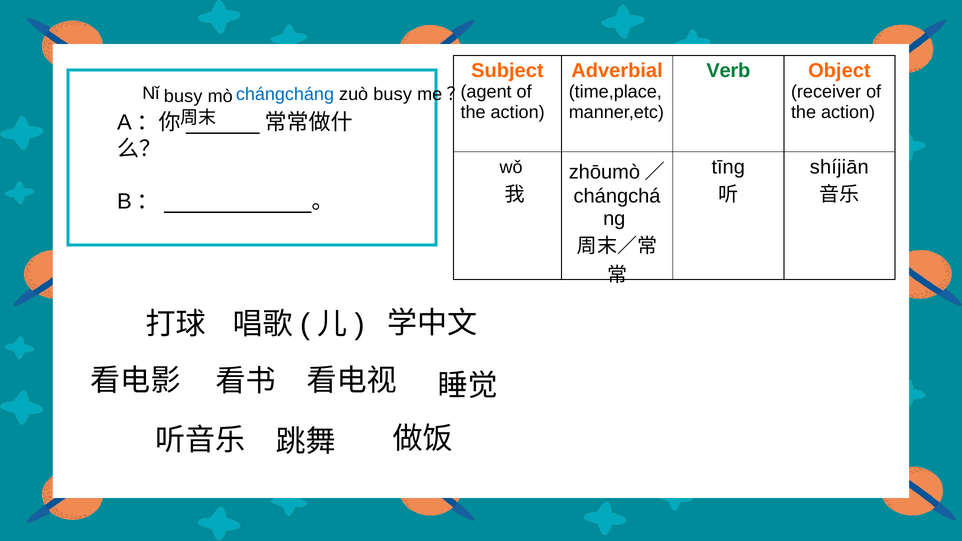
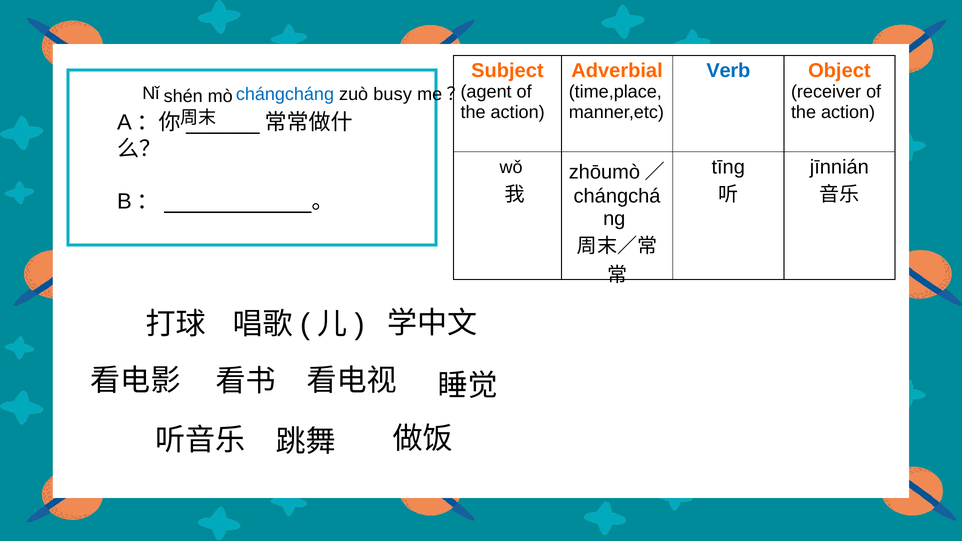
Verb colour: green -> blue
busy at (183, 96): busy -> shén
shíjiān: shíjiān -> jīnnián
